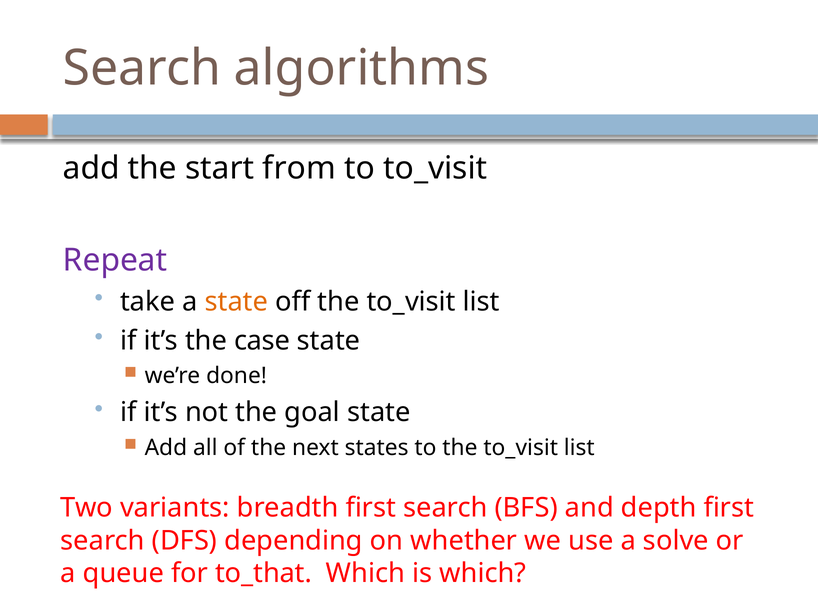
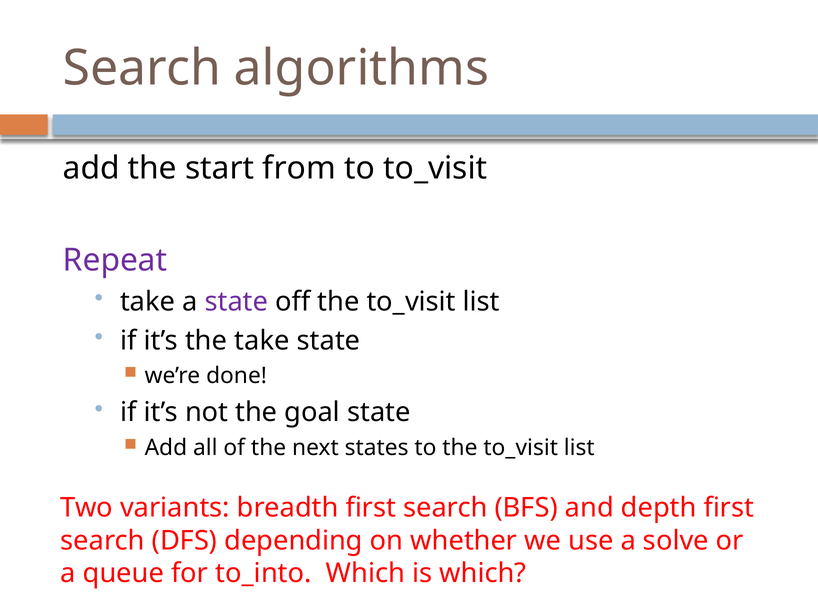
state at (236, 302) colour: orange -> purple
the case: case -> take
to_that: to_that -> to_into
